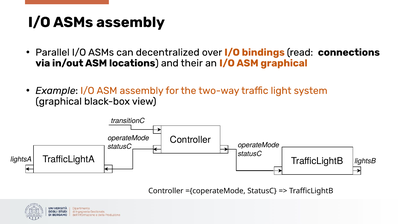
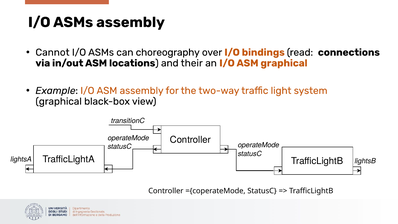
Parallel: Parallel -> Cannot
decentralized: decentralized -> choreography
